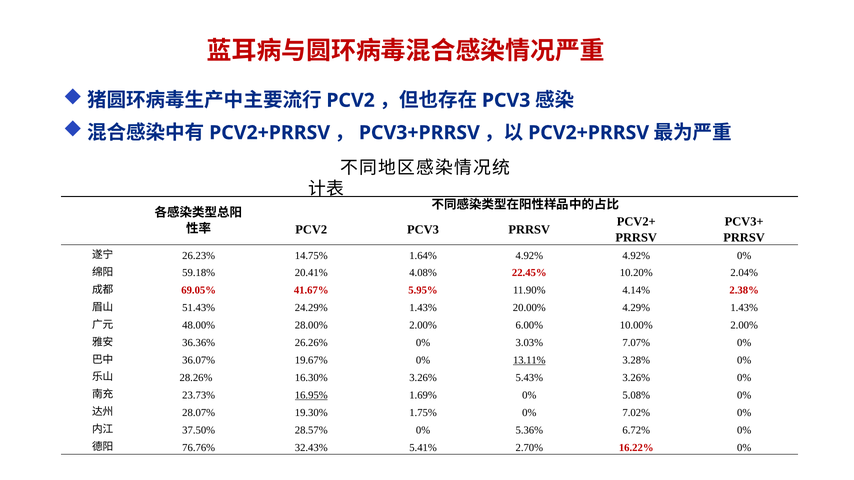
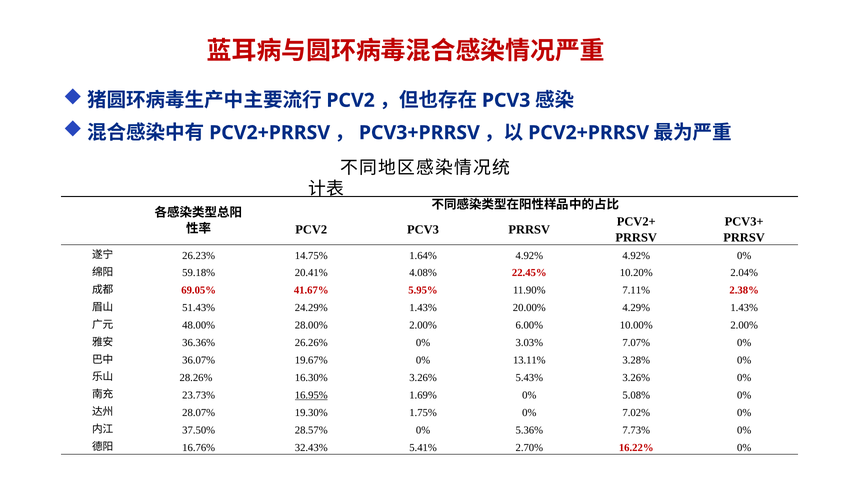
4.14%: 4.14% -> 7.11%
13.11% underline: present -> none
6.72%: 6.72% -> 7.73%
76.76%: 76.76% -> 16.76%
